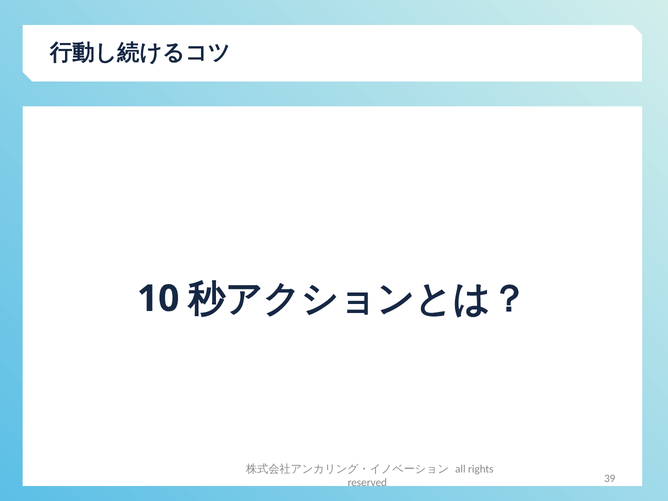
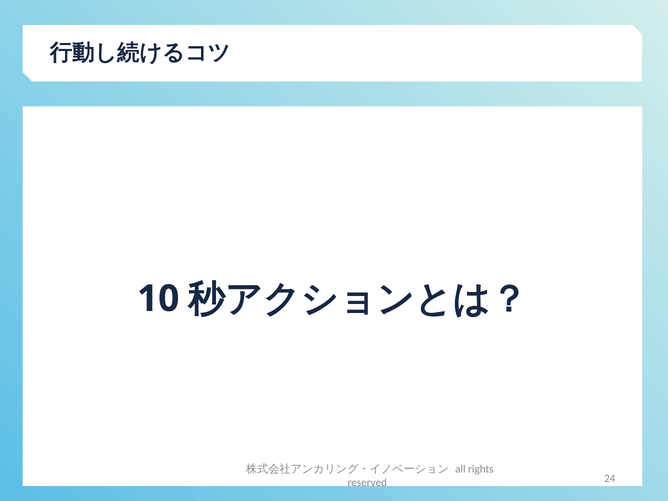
39: 39 -> 24
